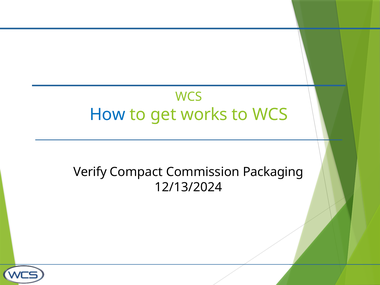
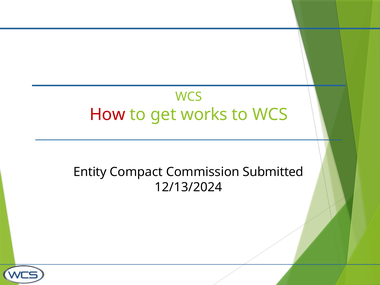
How colour: blue -> red
Verify: Verify -> Entity
Packaging: Packaging -> Submitted
